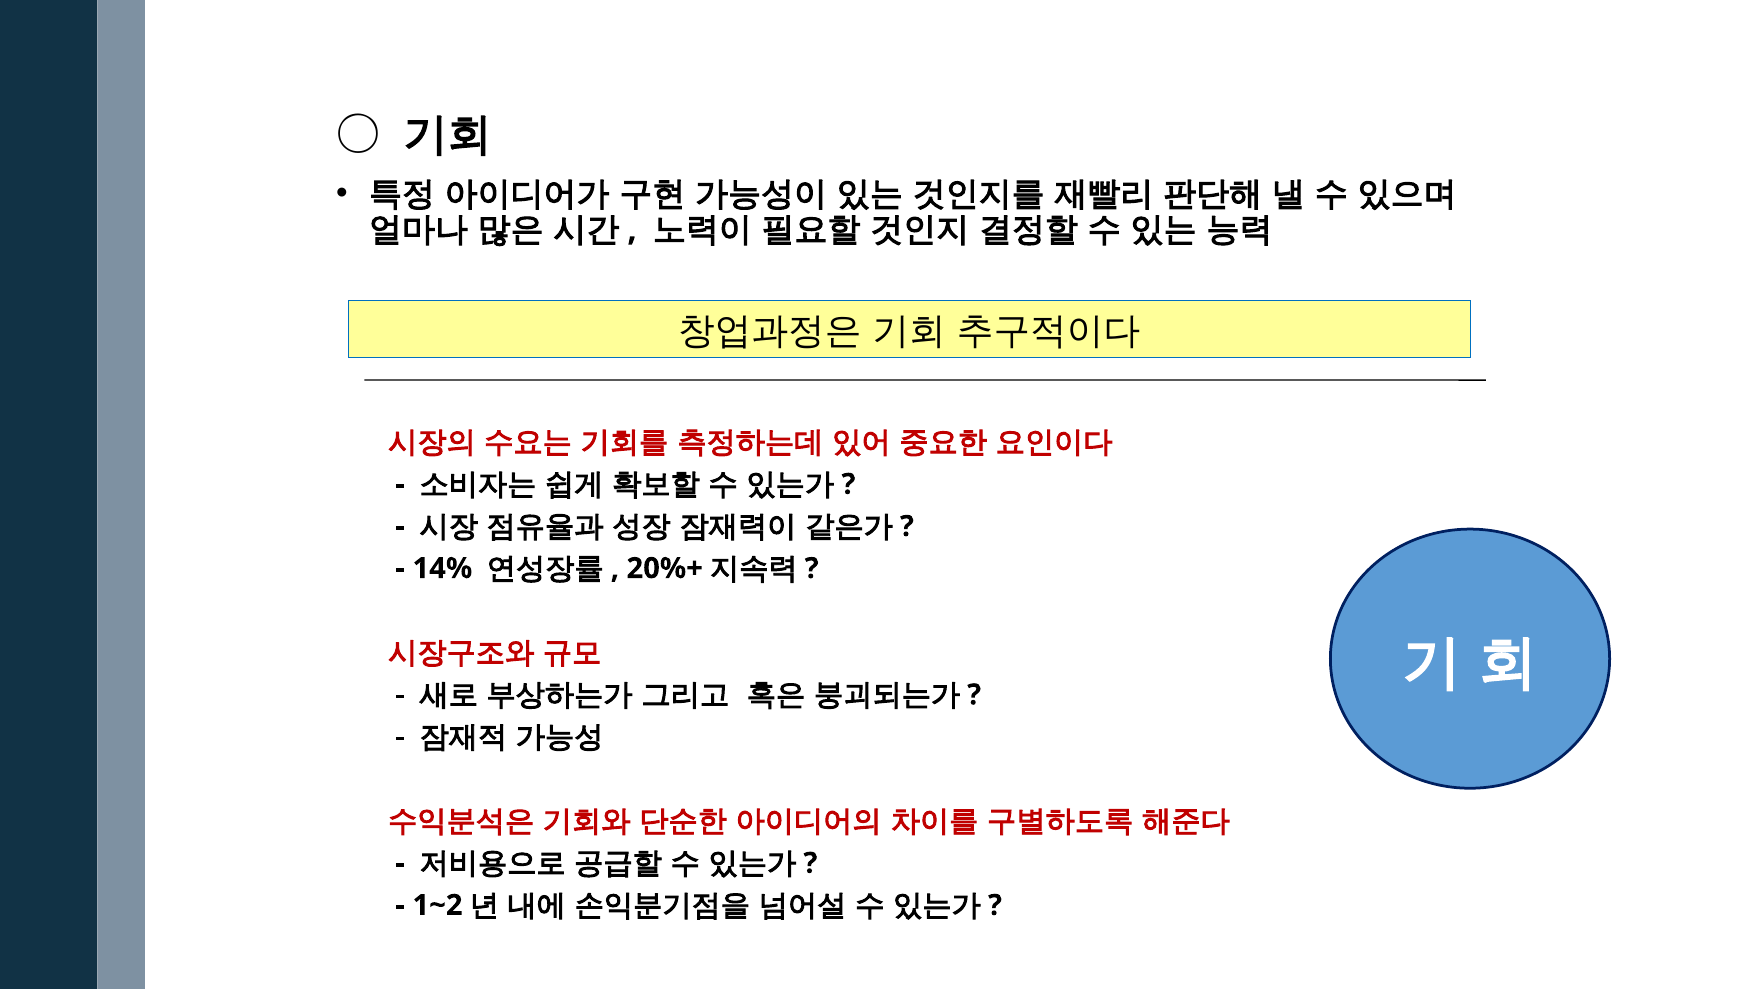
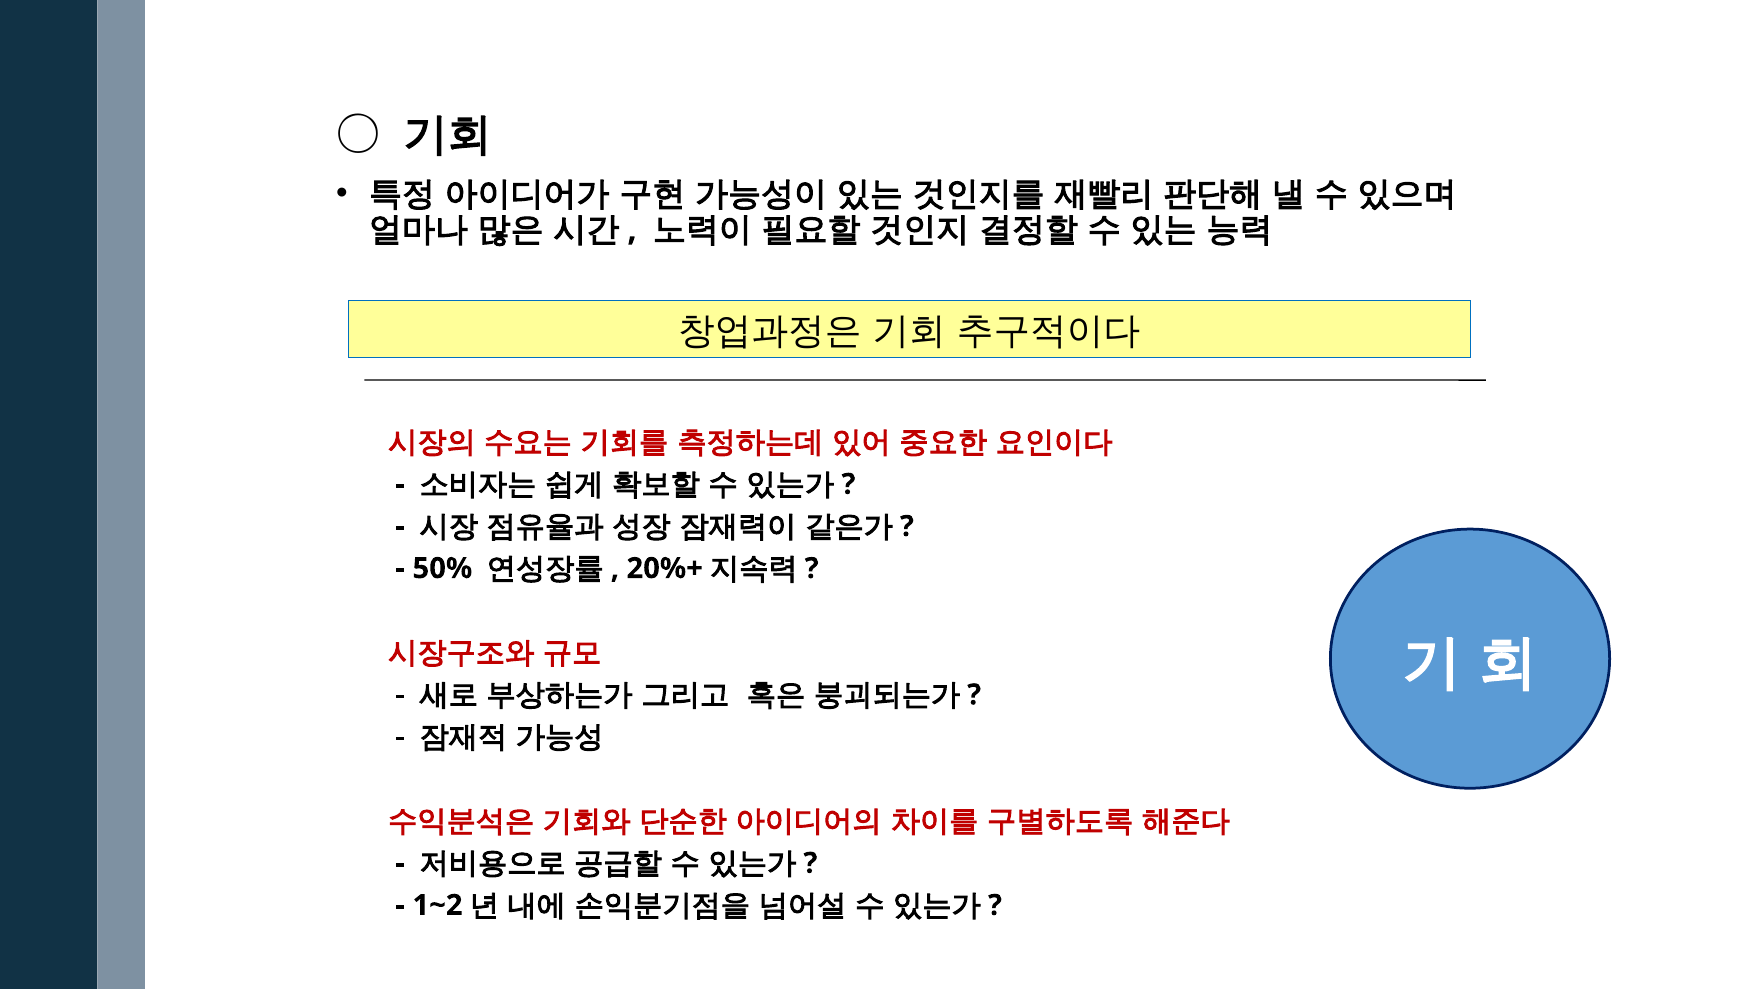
14%: 14% -> 50%
